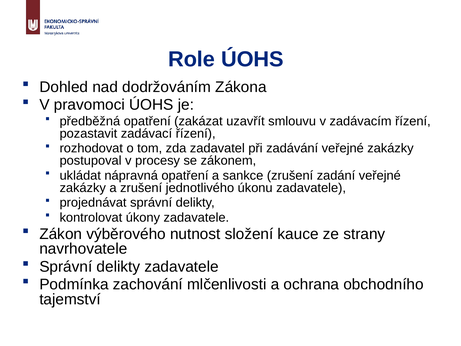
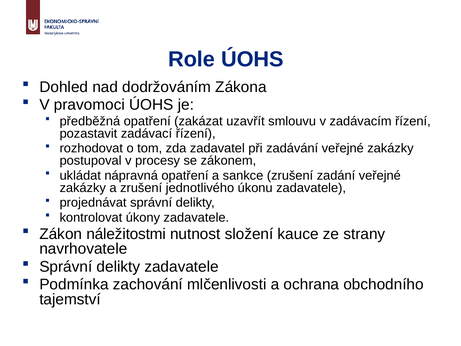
výběrového: výběrového -> náležitostmi
